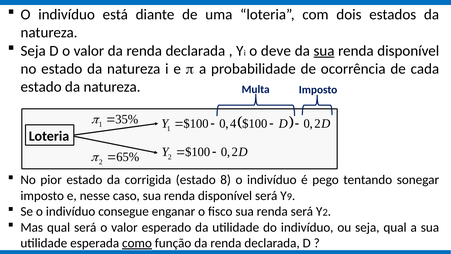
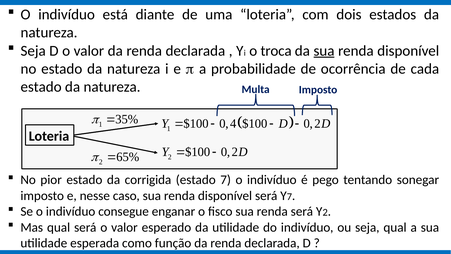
deve: deve -> troca
estado 8: 8 -> 7
9 at (289, 196): 9 -> 7
como underline: present -> none
